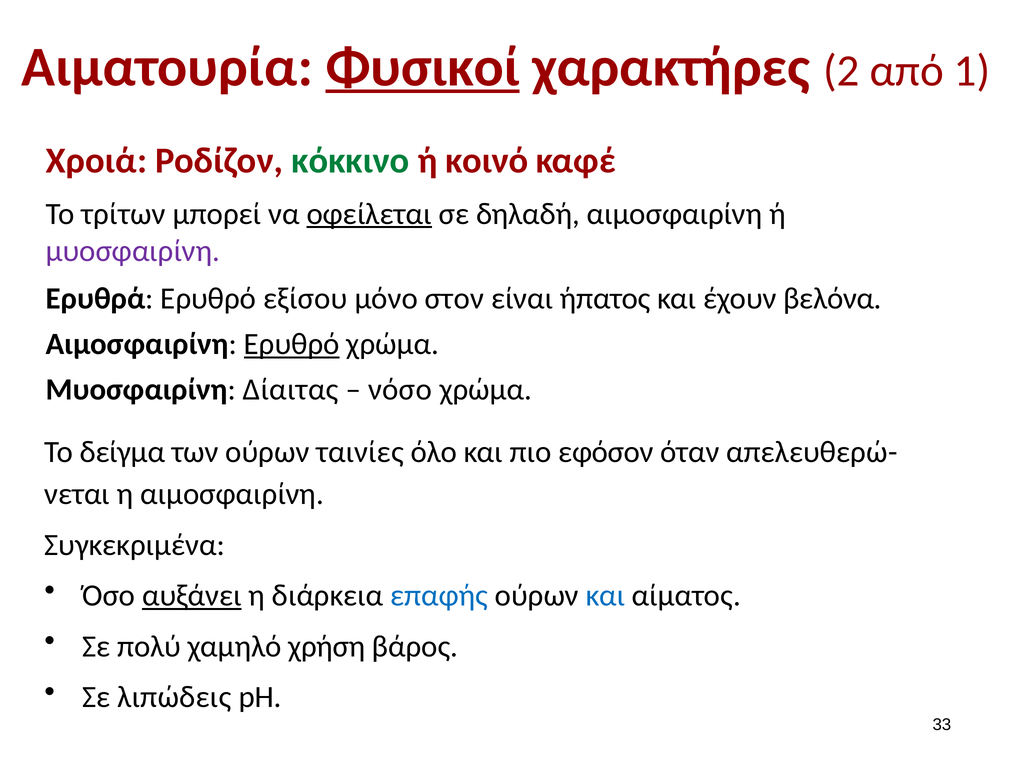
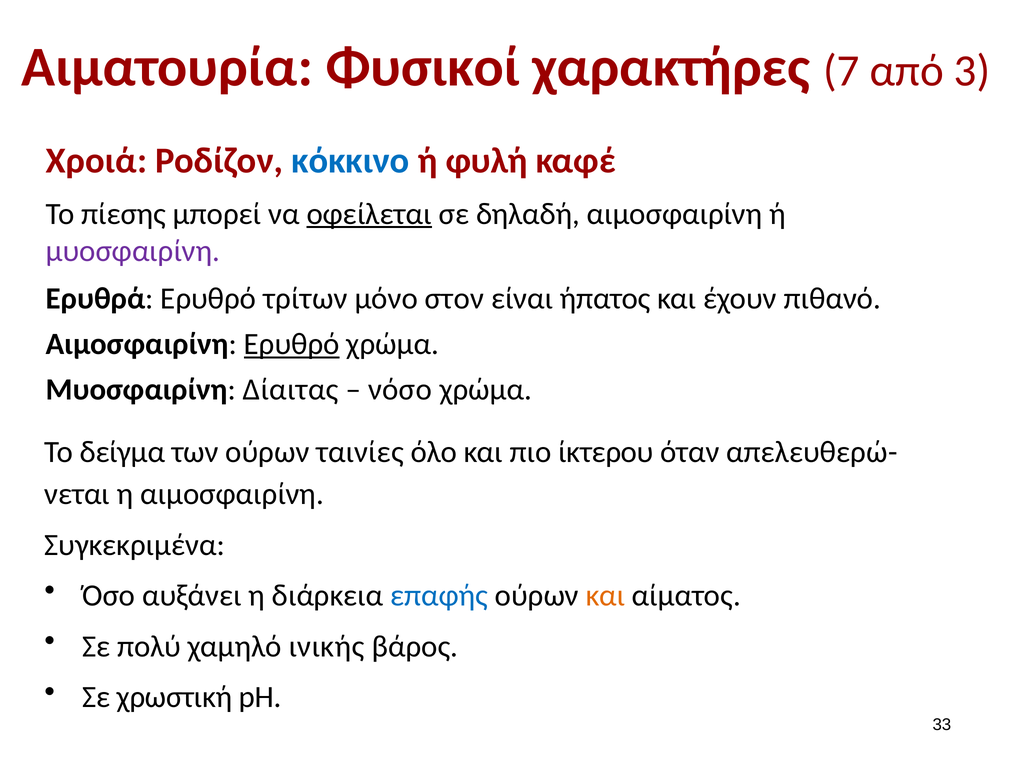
Φυσικοί underline: present -> none
2: 2 -> 7
1: 1 -> 3
κόκκινο colour: green -> blue
κοινό: κοινό -> φυλή
τρίτων: τρίτων -> πίεσης
εξίσου: εξίσου -> τρίτων
βελόνα: βελόνα -> πιθανό
εφόσον: εφόσον -> ίκτερου
αυξάνει underline: present -> none
και at (605, 596) colour: blue -> orange
χρήση: χρήση -> ινικής
λιπώδεις: λιπώδεις -> χρωστική
